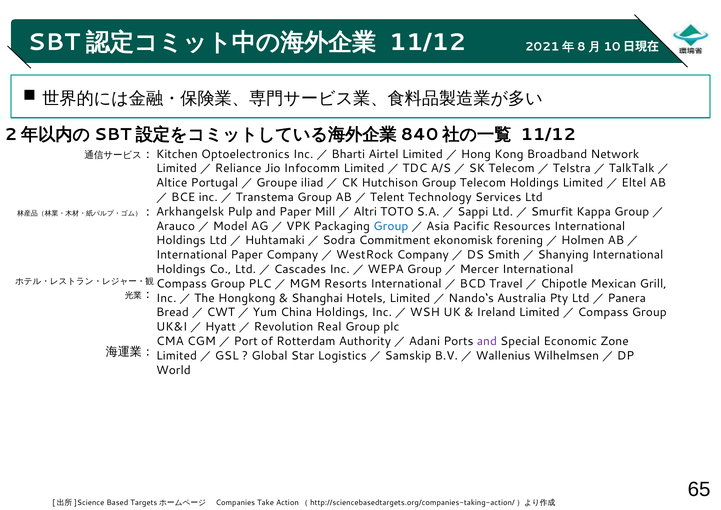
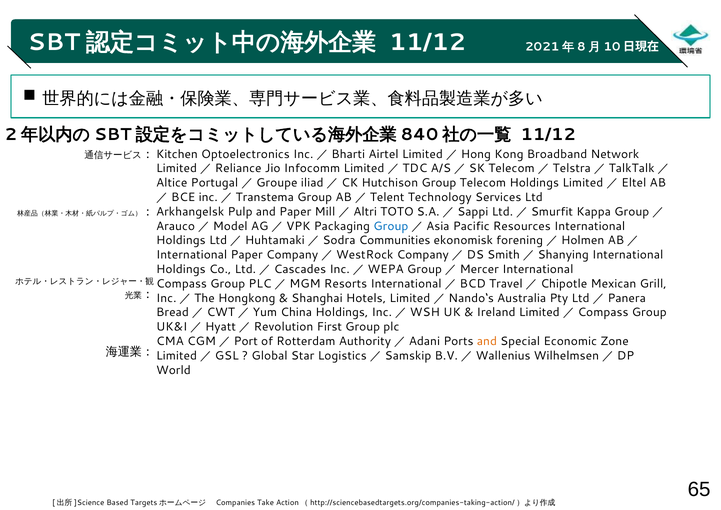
Commitment: Commitment -> Communities
Real: Real -> First
and at (487, 341) colour: purple -> orange
